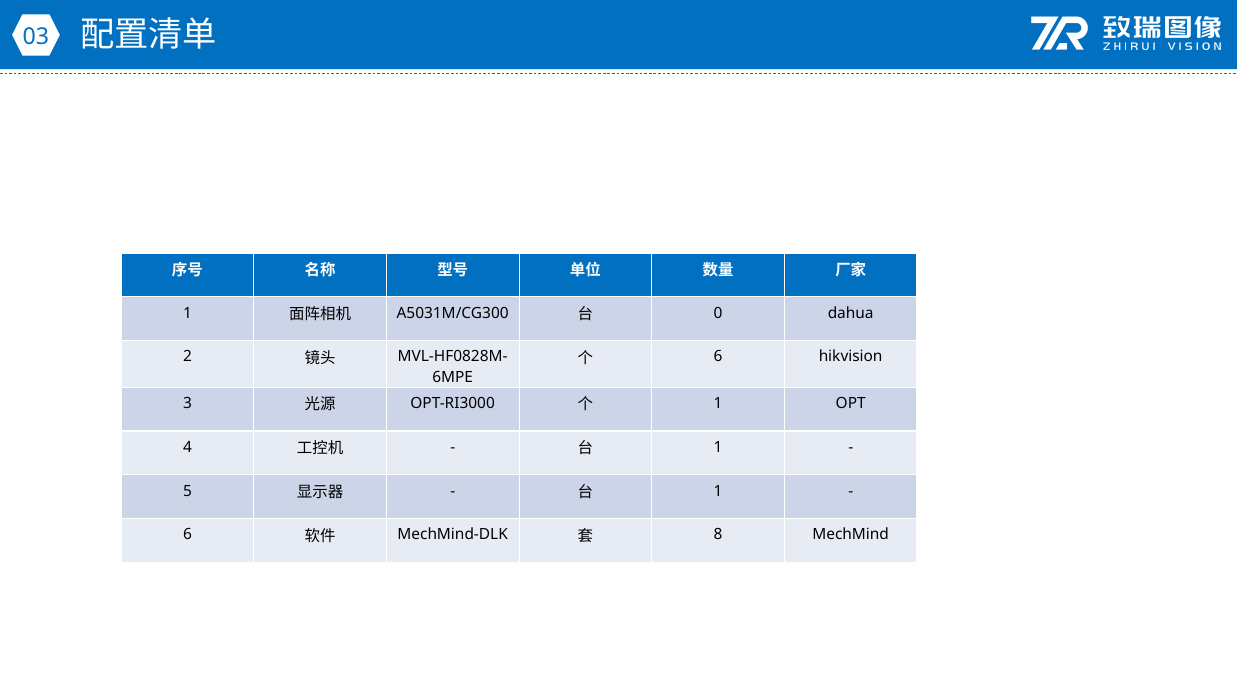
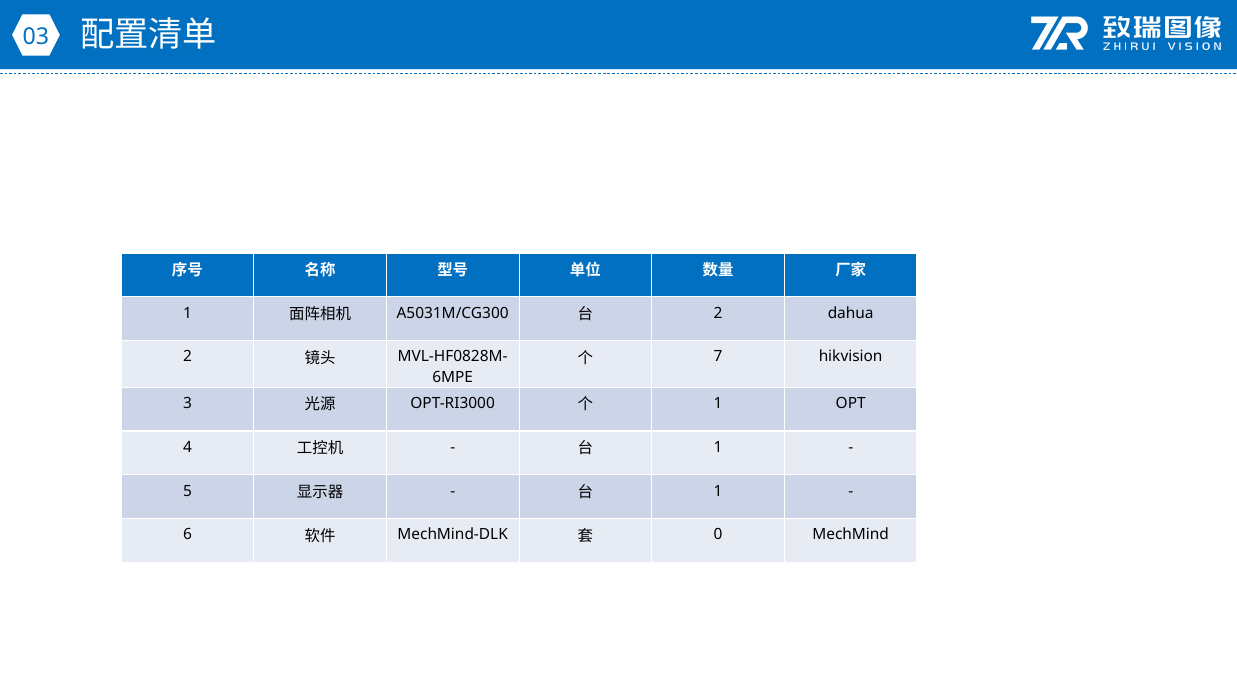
0 at (718, 313): 0 -> 2
6 at (718, 357): 6 -> 7
8: 8 -> 0
